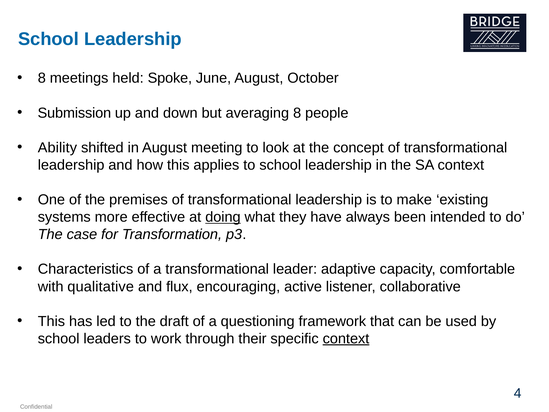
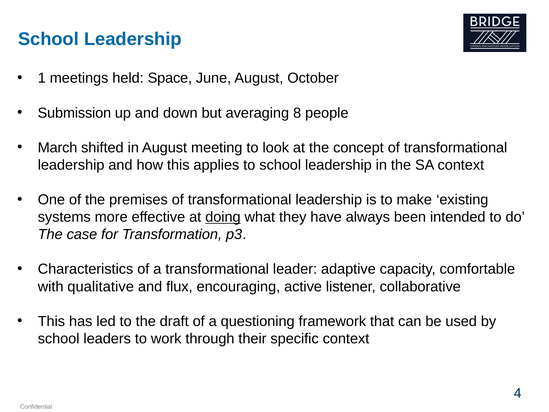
8 at (42, 78): 8 -> 1
Spoke: Spoke -> Space
Ability: Ability -> March
context at (346, 338) underline: present -> none
